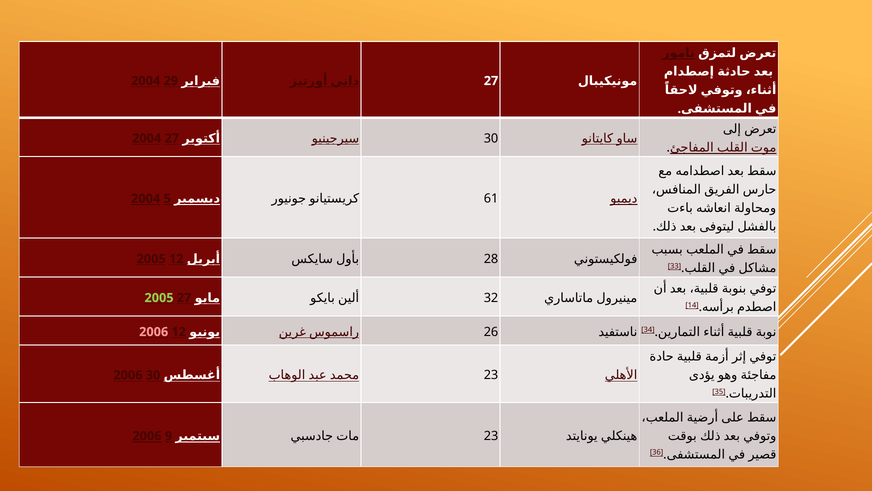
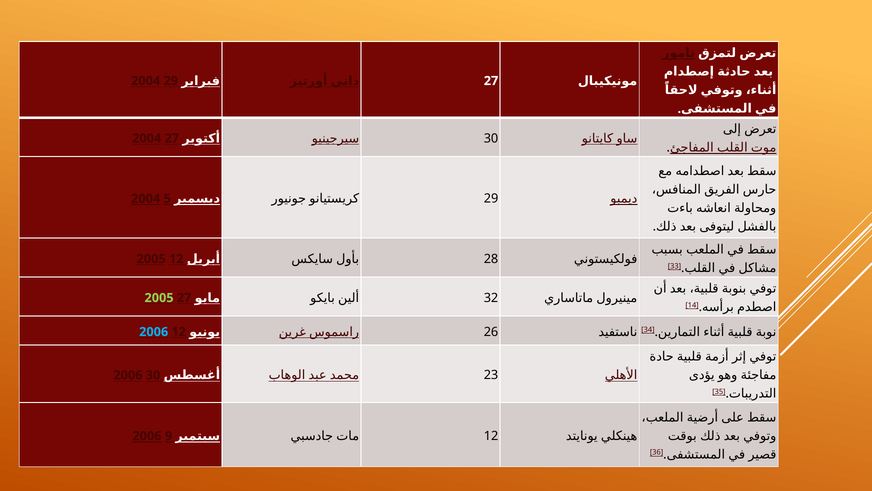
61 at (491, 198): 61 -> 29
2006 at (154, 332) colour: pink -> light blue
23 at (491, 436): 23 -> 12
